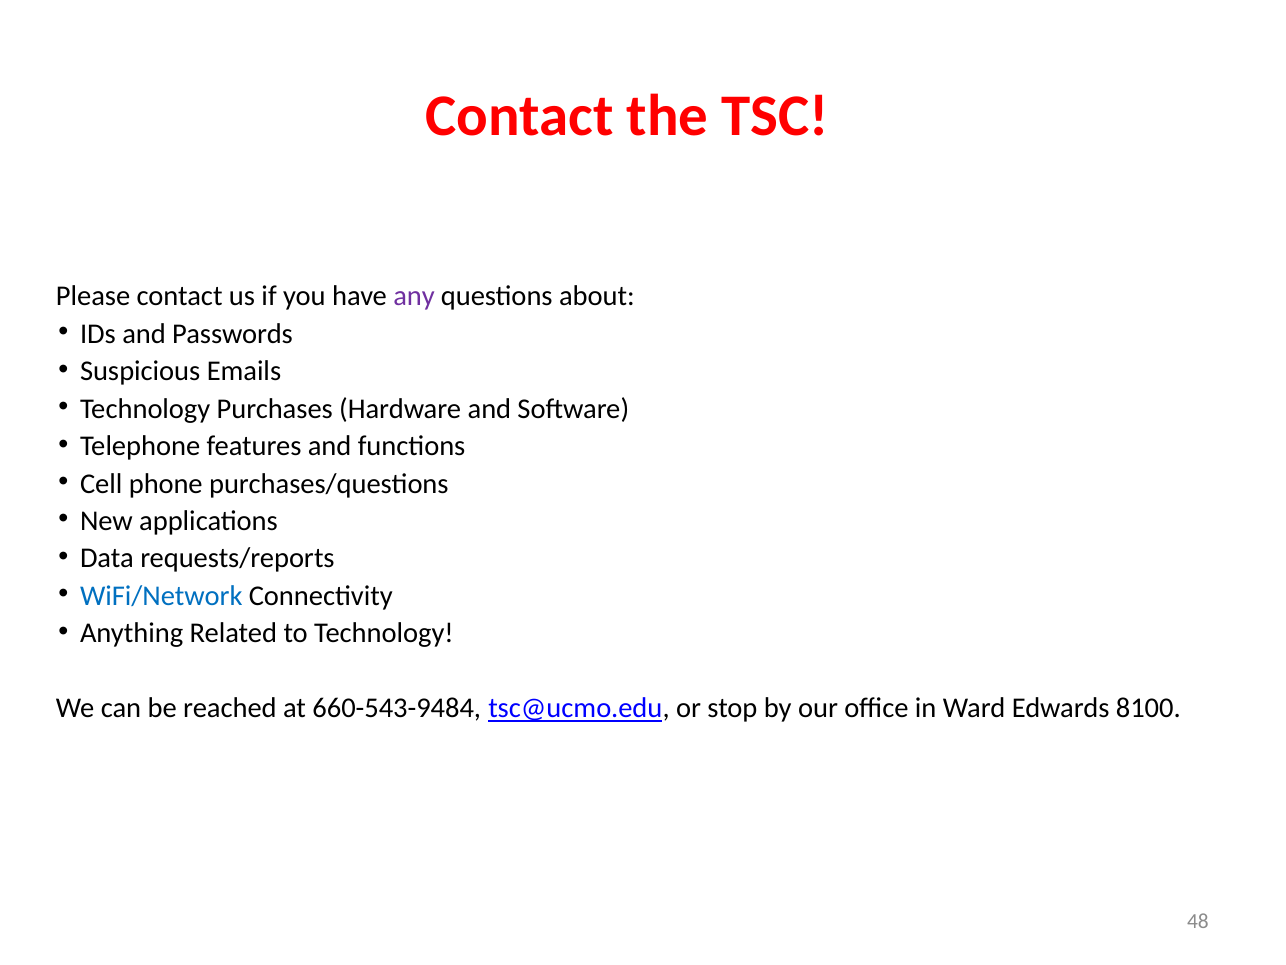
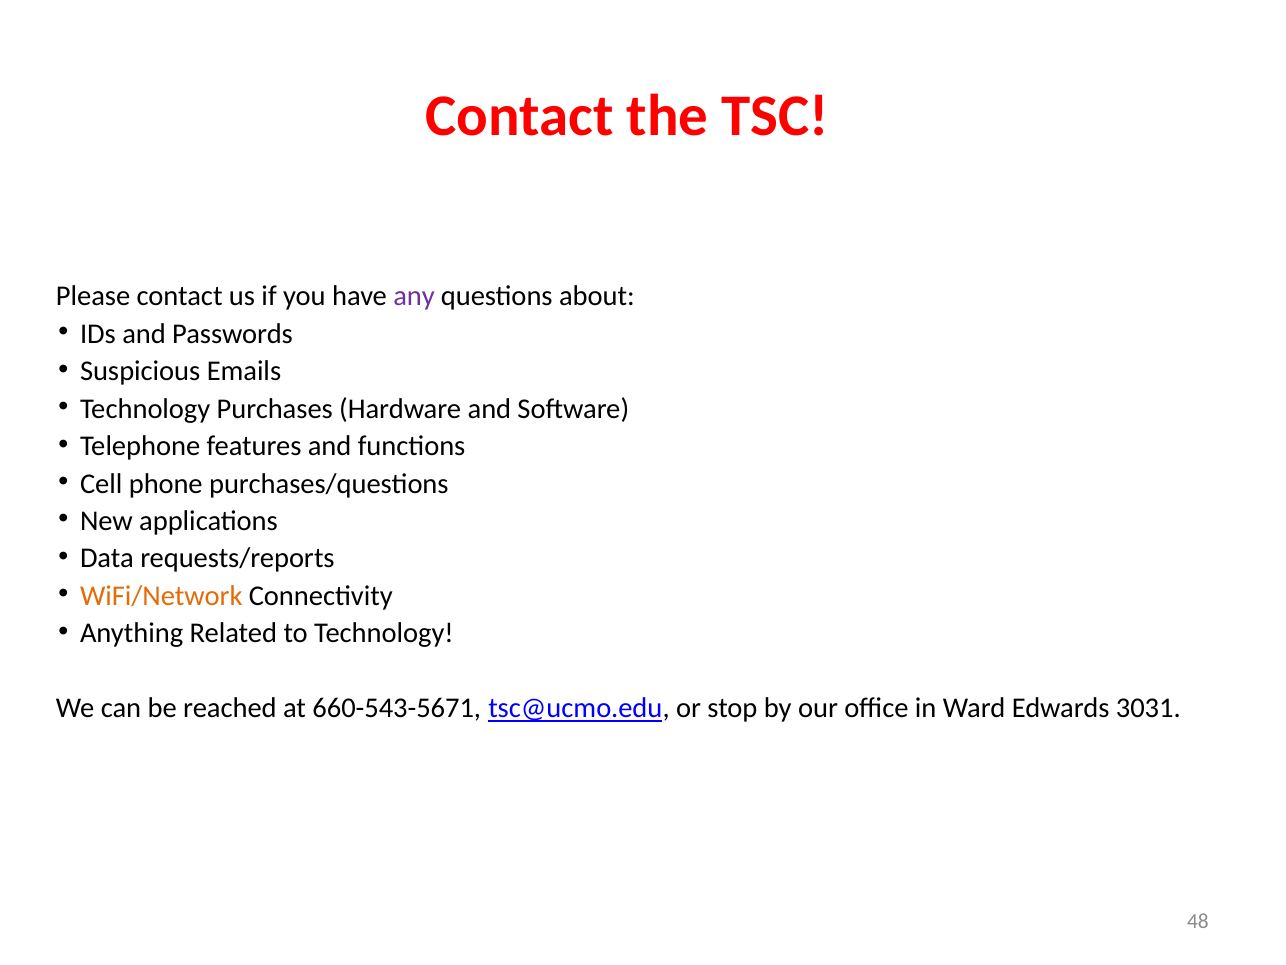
WiFi/Network colour: blue -> orange
660-543-9484: 660-543-9484 -> 660-543-5671
8100: 8100 -> 3031
